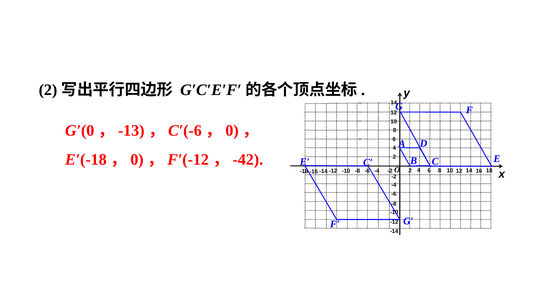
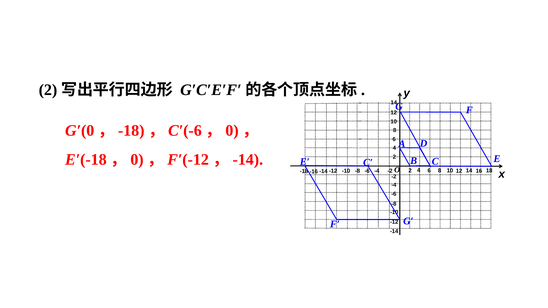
-13 at (131, 131): -13 -> -18
-42 at (248, 160): -42 -> -14
